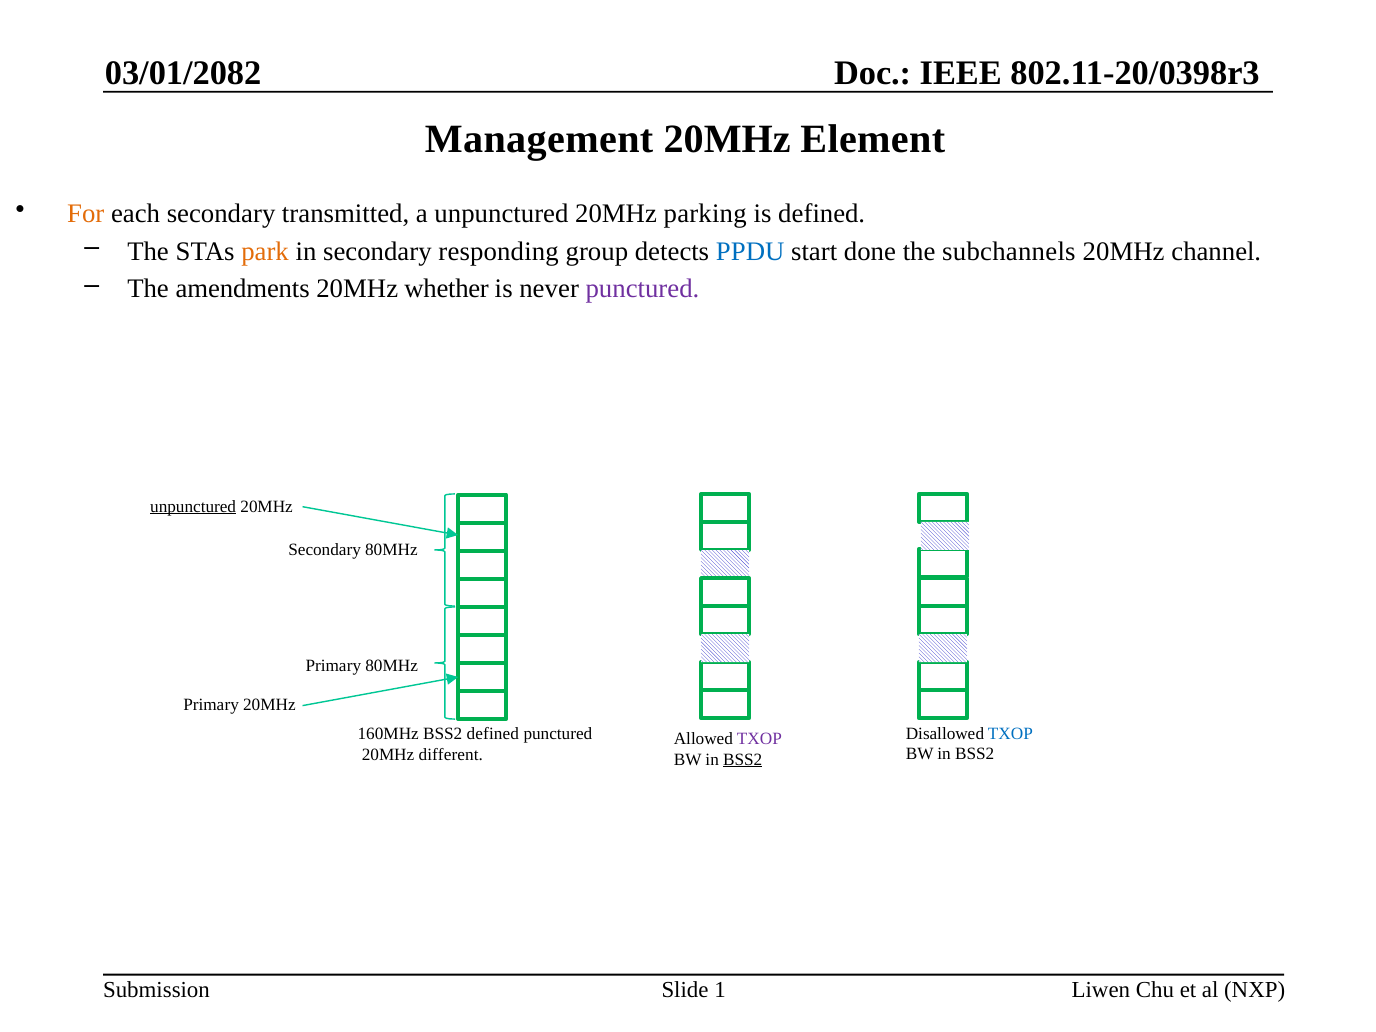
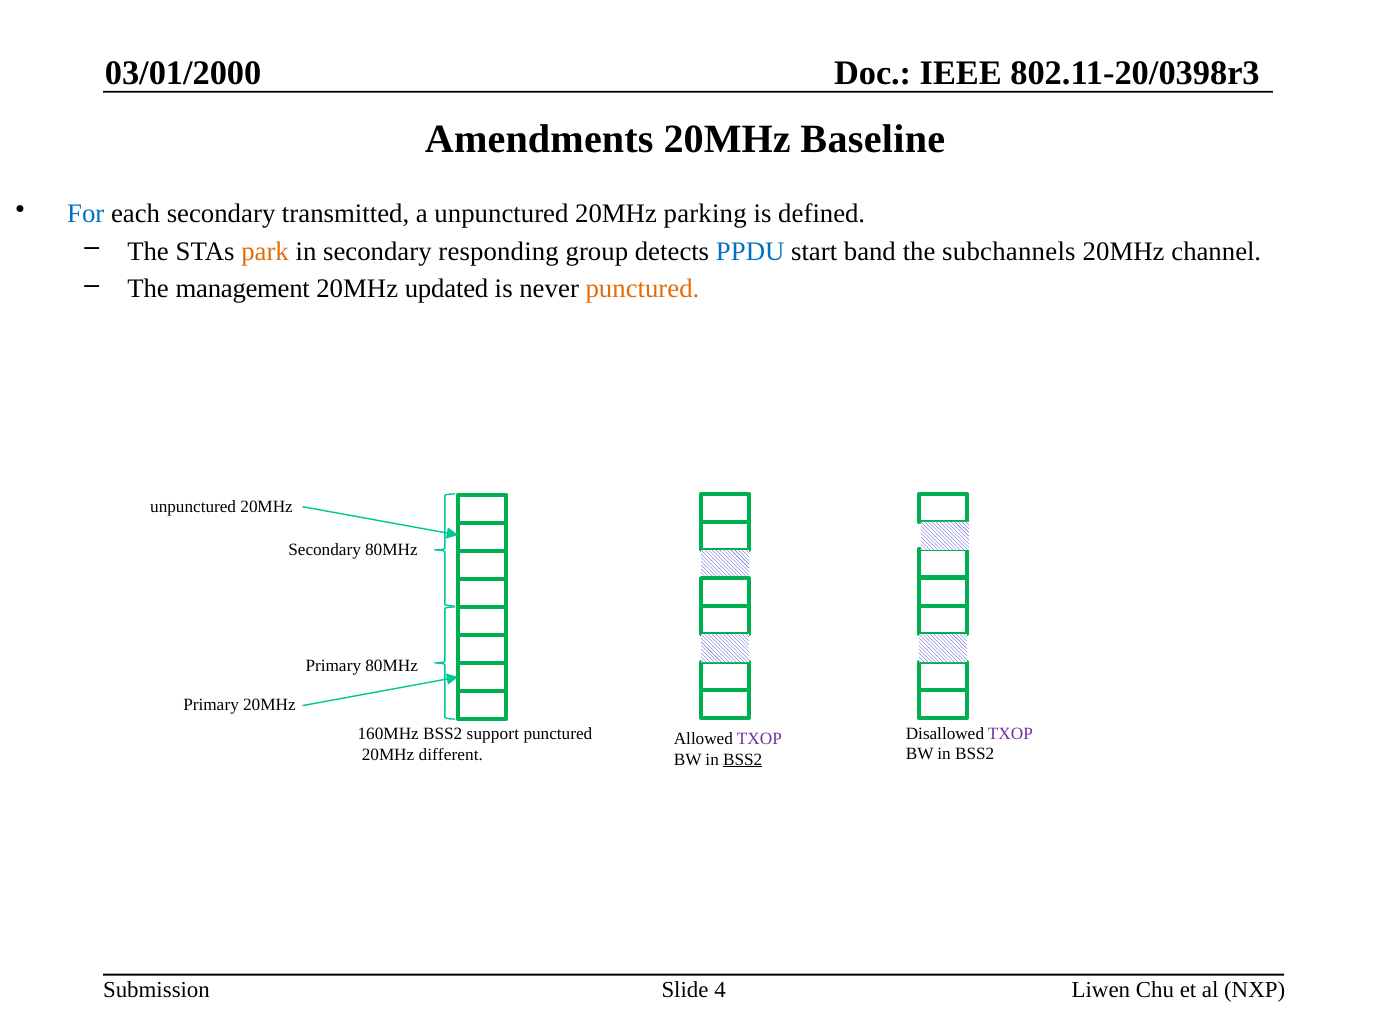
03/01/2082: 03/01/2082 -> 03/01/2000
Management: Management -> Amendments
Element: Element -> Baseline
For colour: orange -> blue
done: done -> band
amendments: amendments -> management
whether: whether -> updated
punctured at (642, 289) colour: purple -> orange
unpunctured at (193, 506) underline: present -> none
TXOP at (1010, 733) colour: blue -> purple
BSS2 defined: defined -> support
1: 1 -> 4
